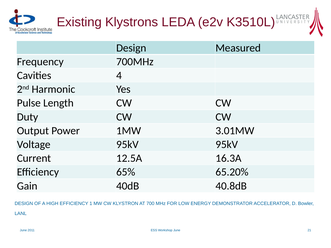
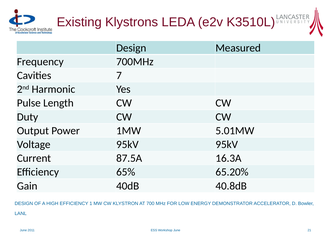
4: 4 -> 7
3.01MW: 3.01MW -> 5.01MW
12.5A: 12.5A -> 87.5A
